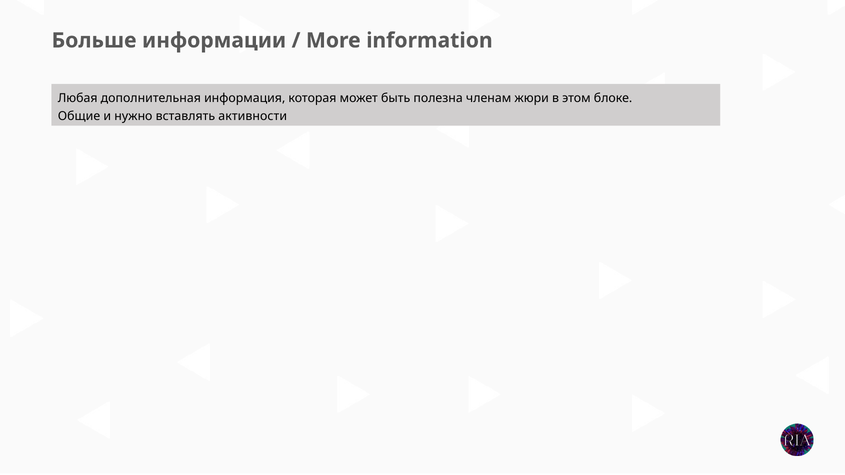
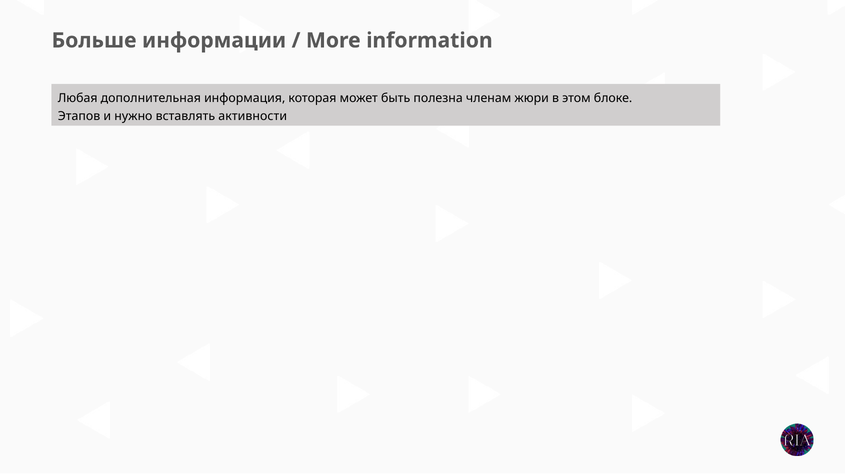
Общие: Общие -> Этапов
